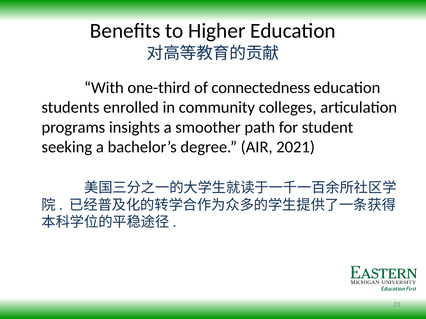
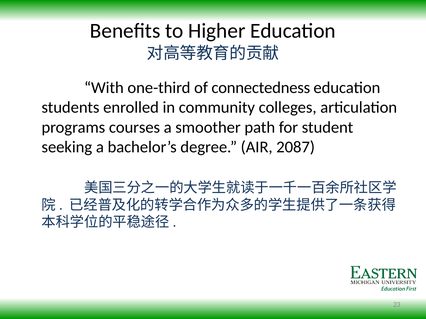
insights: insights -> courses
2021: 2021 -> 2087
